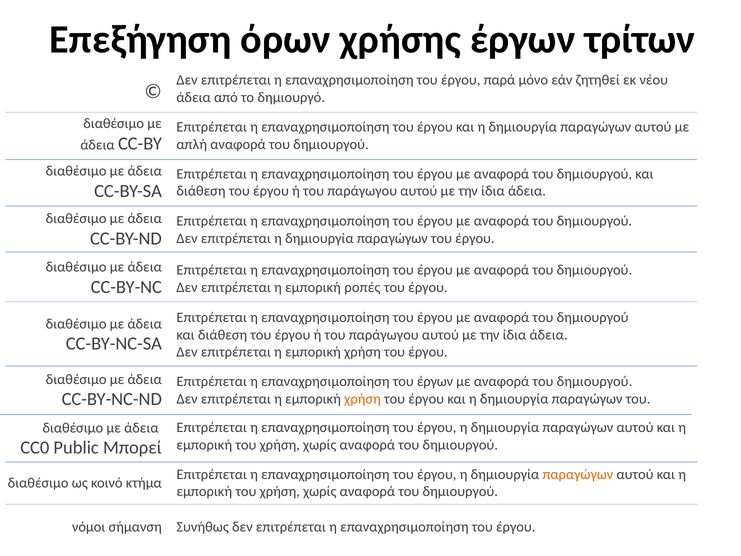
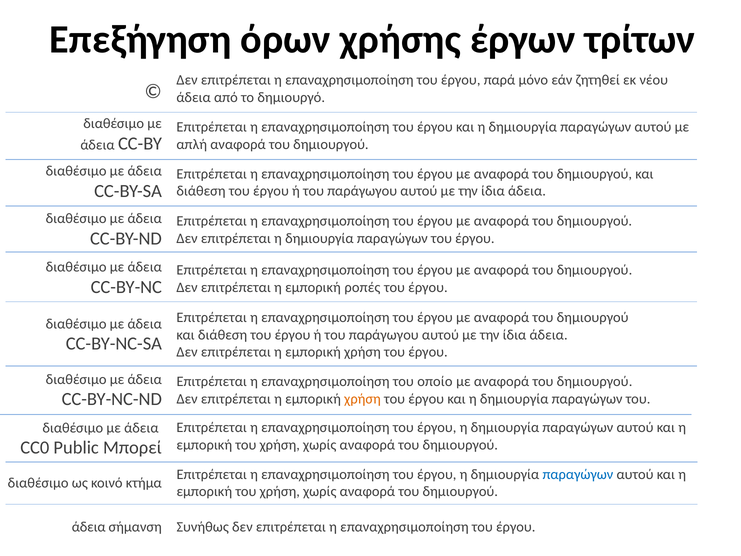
του έργων: έργων -> οποίο
παραγώγων at (578, 474) colour: orange -> blue
νόμοι at (89, 527): νόμοι -> άδεια
